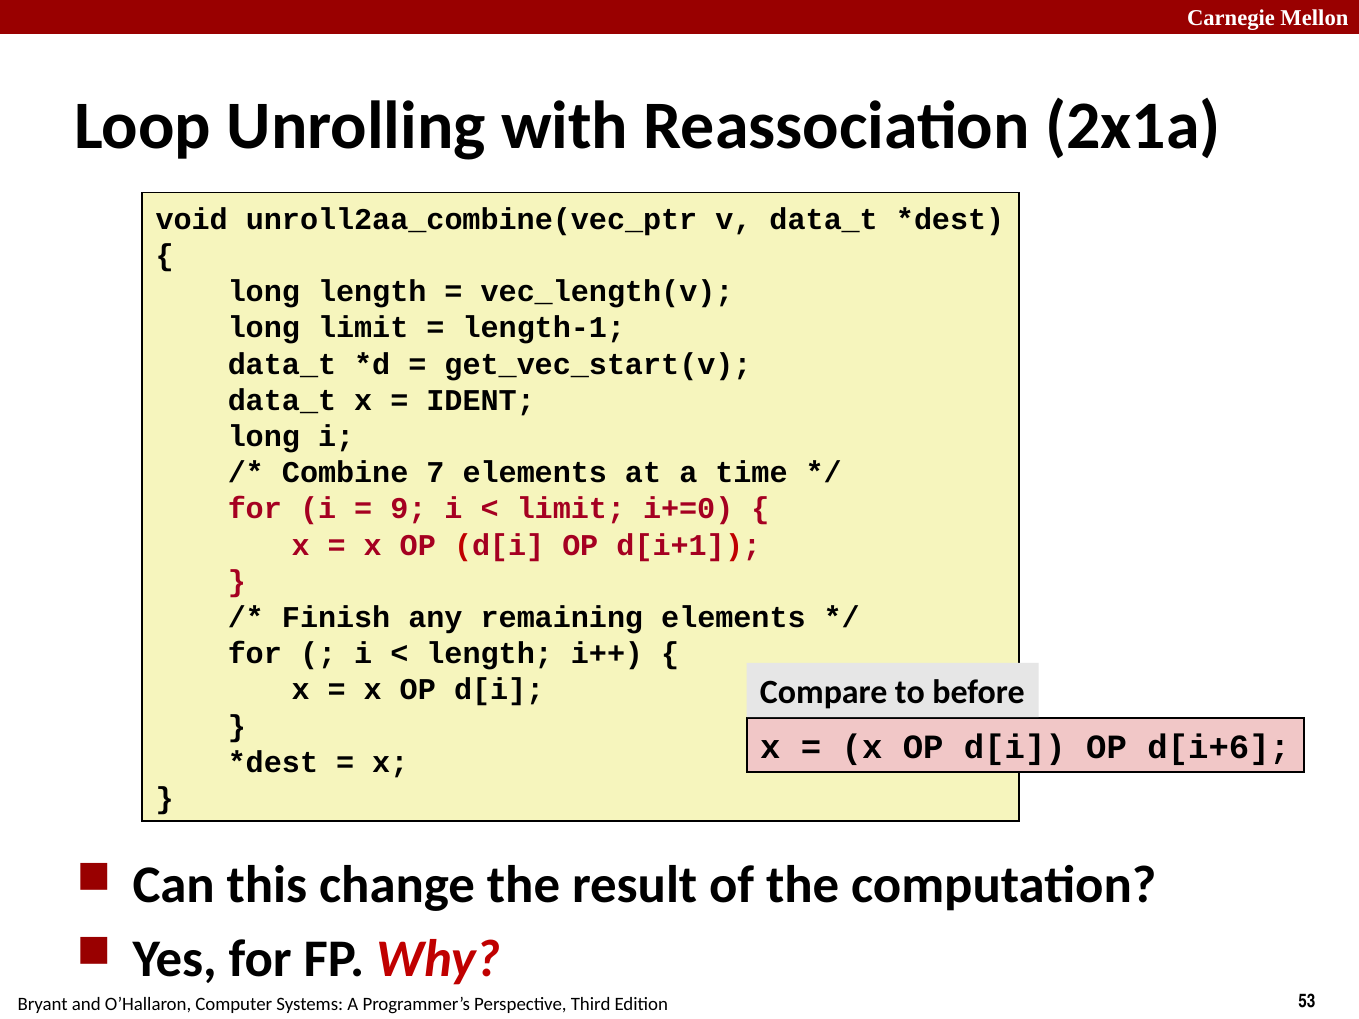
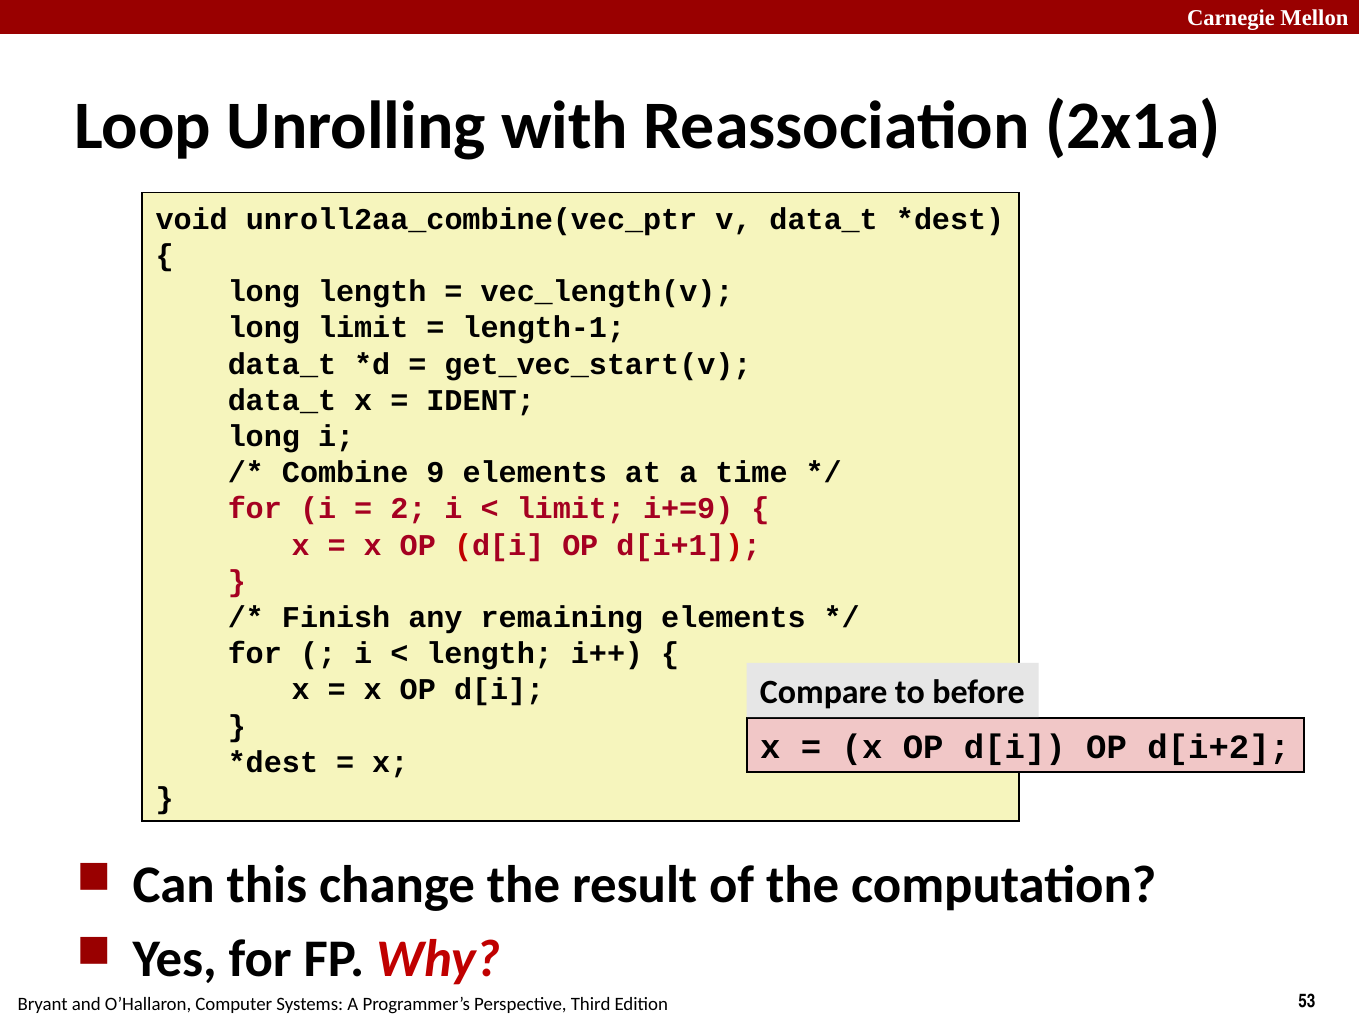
7: 7 -> 9
9: 9 -> 2
i+=0: i+=0 -> i+=9
d[i+6: d[i+6 -> d[i+2
